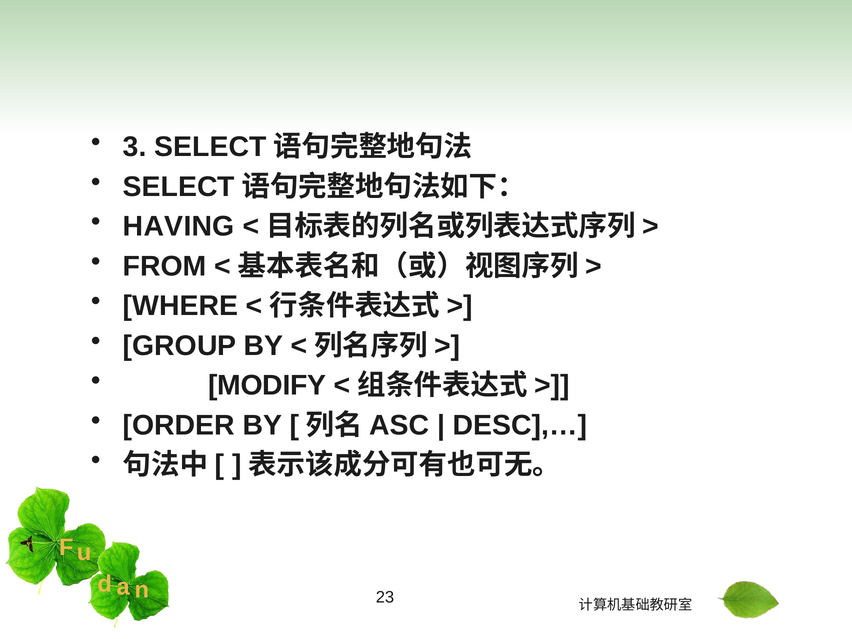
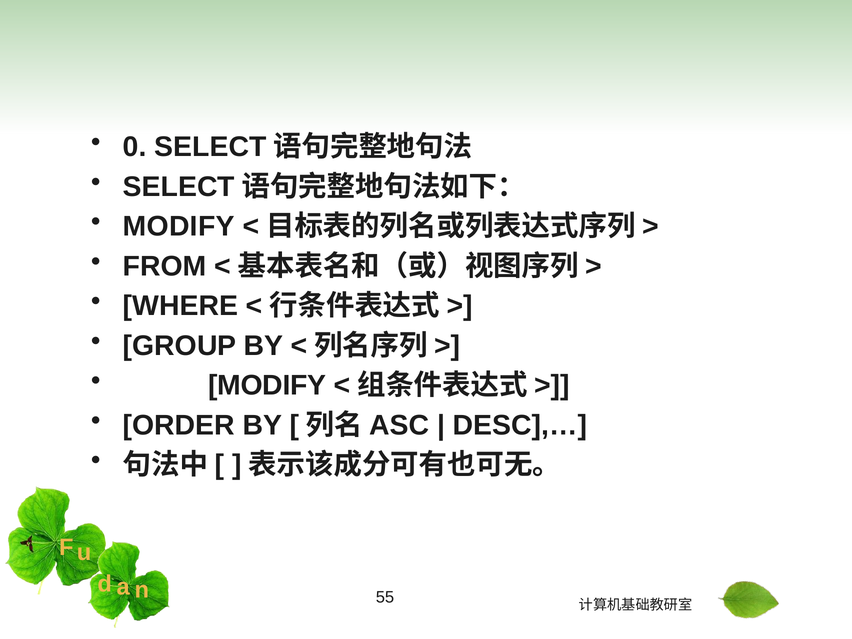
3: 3 -> 0
HAVING at (179, 227): HAVING -> MODIFY
23: 23 -> 55
